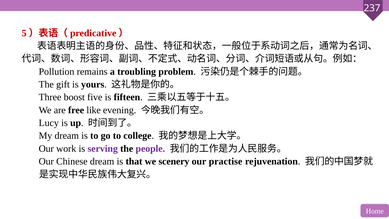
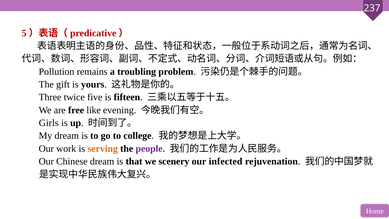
boost: boost -> twice
Lucy: Lucy -> Girls
serving colour: purple -> orange
practise: practise -> infected
